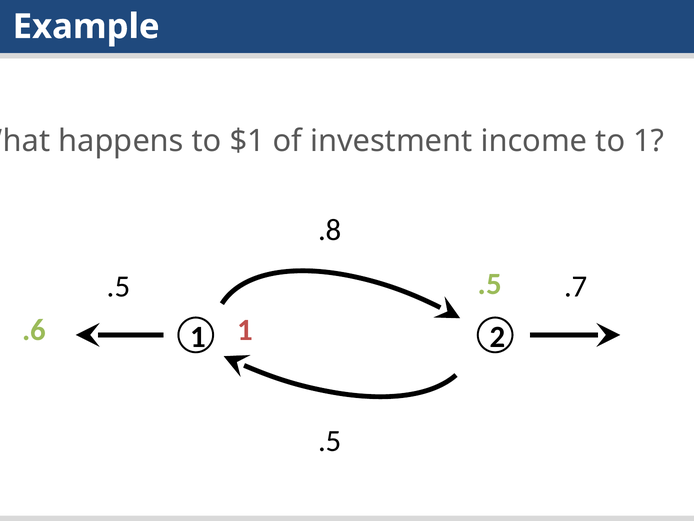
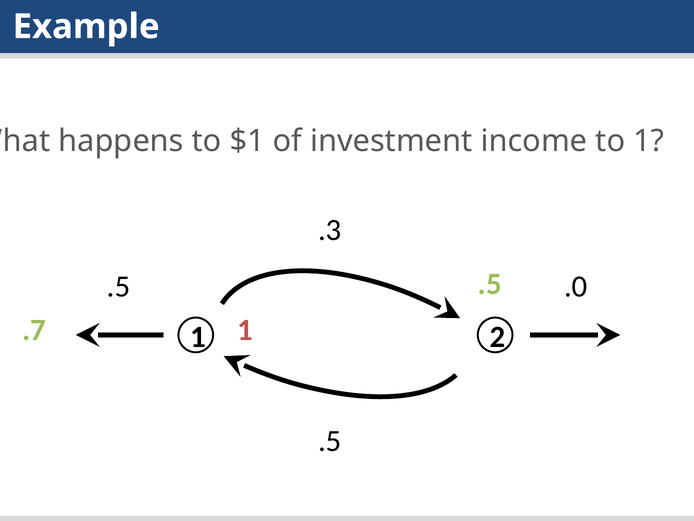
.8: .8 -> .3
.7: .7 -> .0
.6: .6 -> .7
